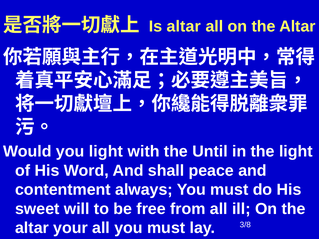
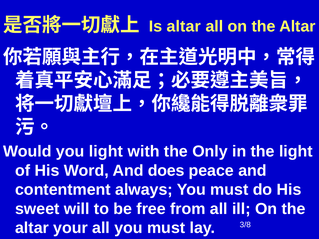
Until: Until -> Only
shall: shall -> does
